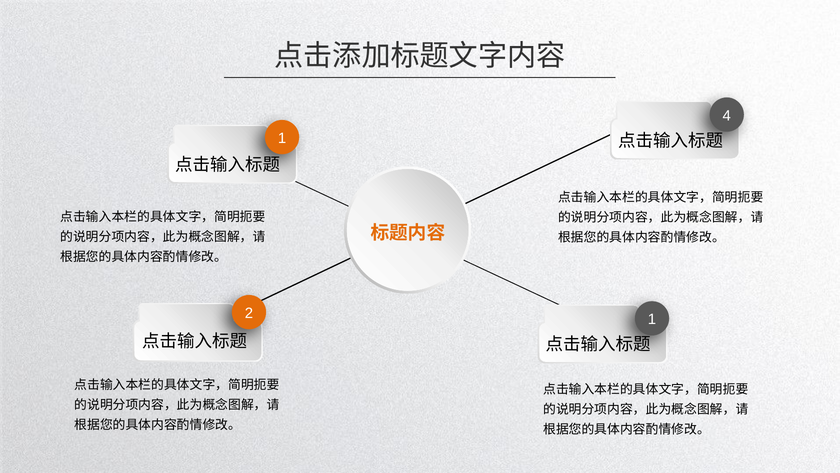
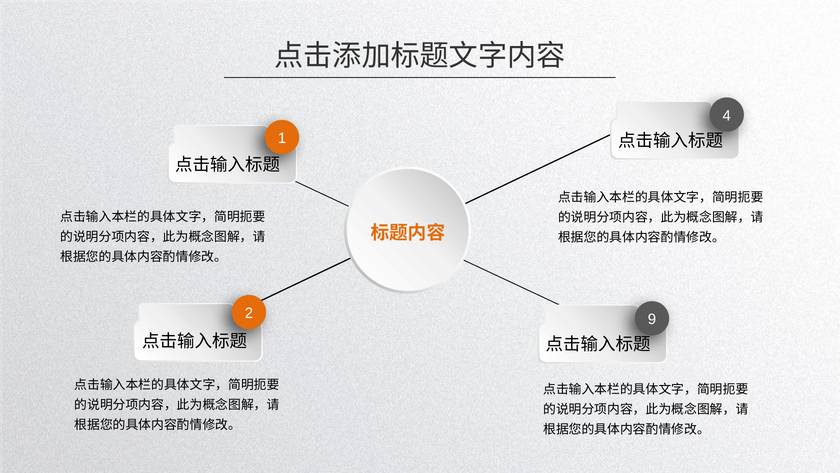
2 1: 1 -> 9
